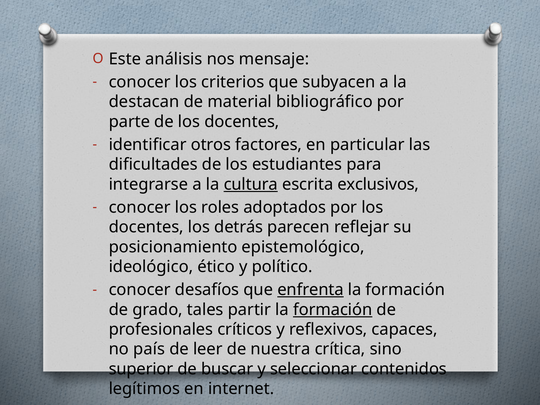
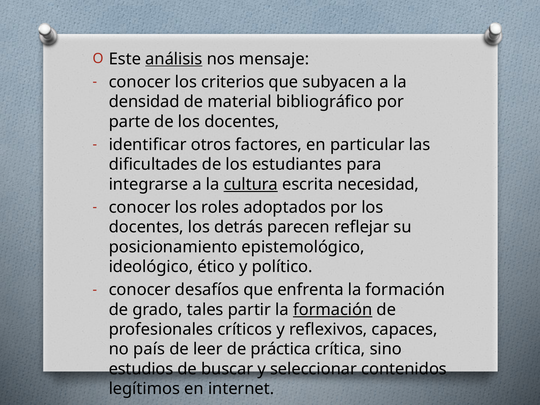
análisis underline: none -> present
destacan: destacan -> densidad
exclusivos: exclusivos -> necesidad
enfrenta underline: present -> none
nuestra: nuestra -> práctica
superior: superior -> estudios
